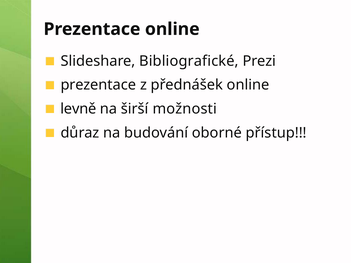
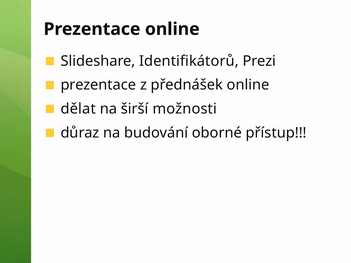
Bibliografické: Bibliografické -> Identifikátorů
levně: levně -> dělat
